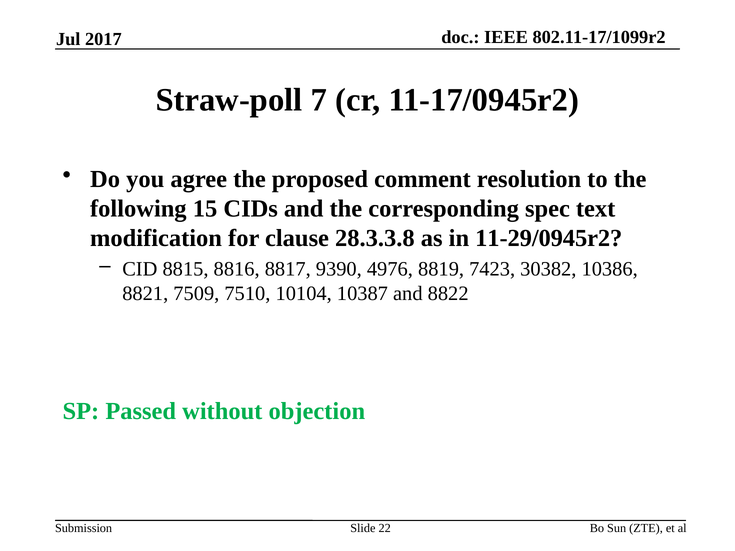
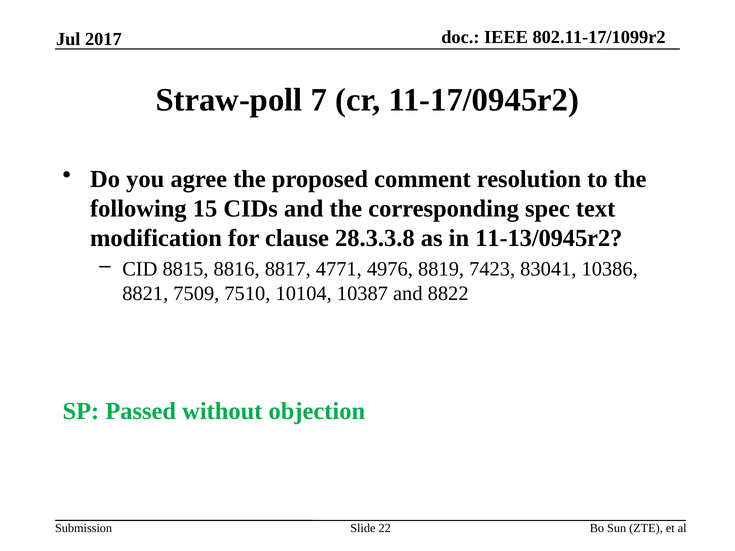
11-29/0945r2: 11-29/0945r2 -> 11-13/0945r2
9390: 9390 -> 4771
30382: 30382 -> 83041
